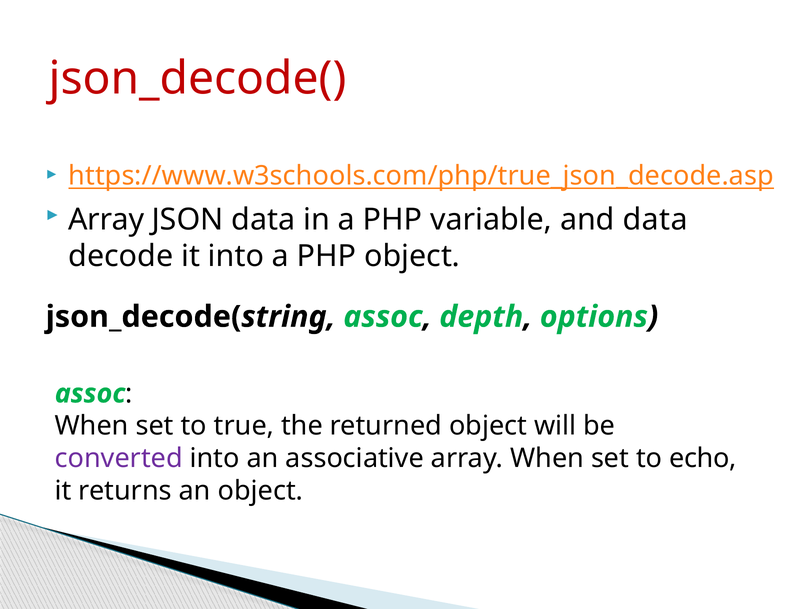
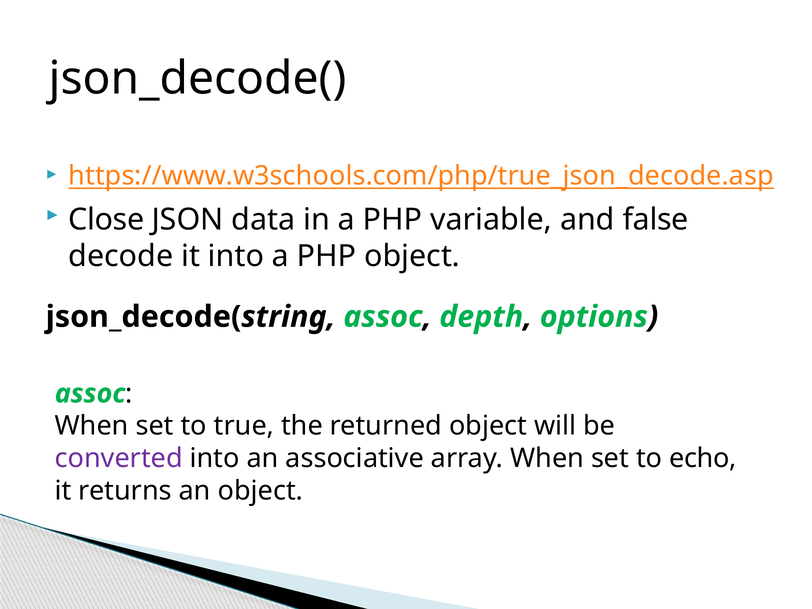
json_decode( colour: red -> black
Array at (106, 220): Array -> Close
and data: data -> false
